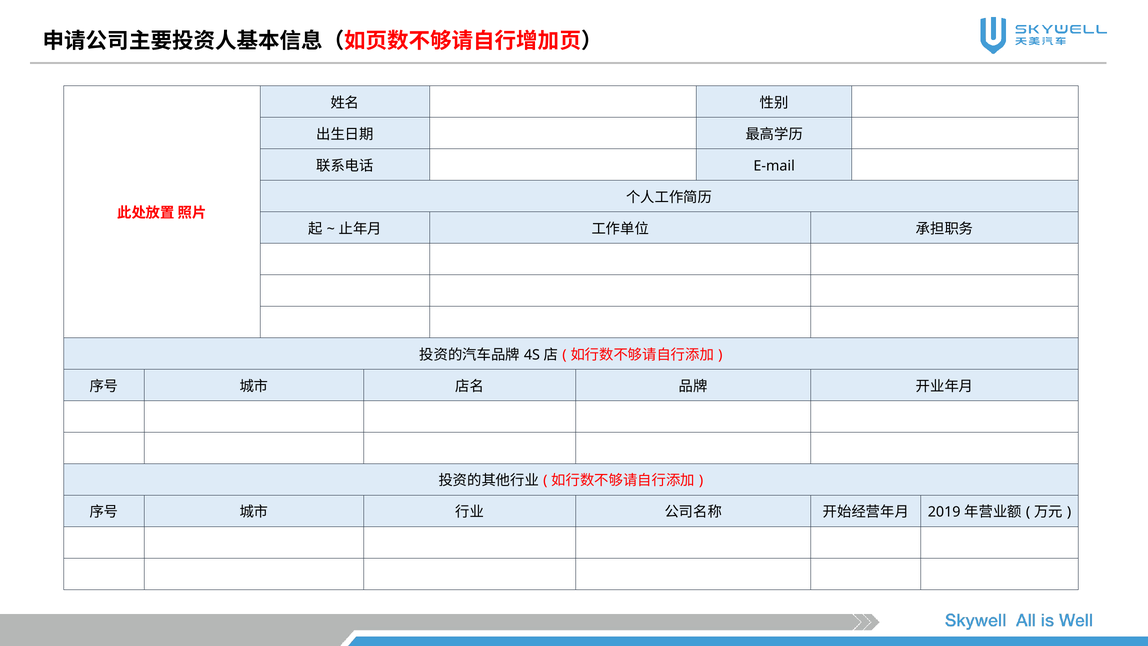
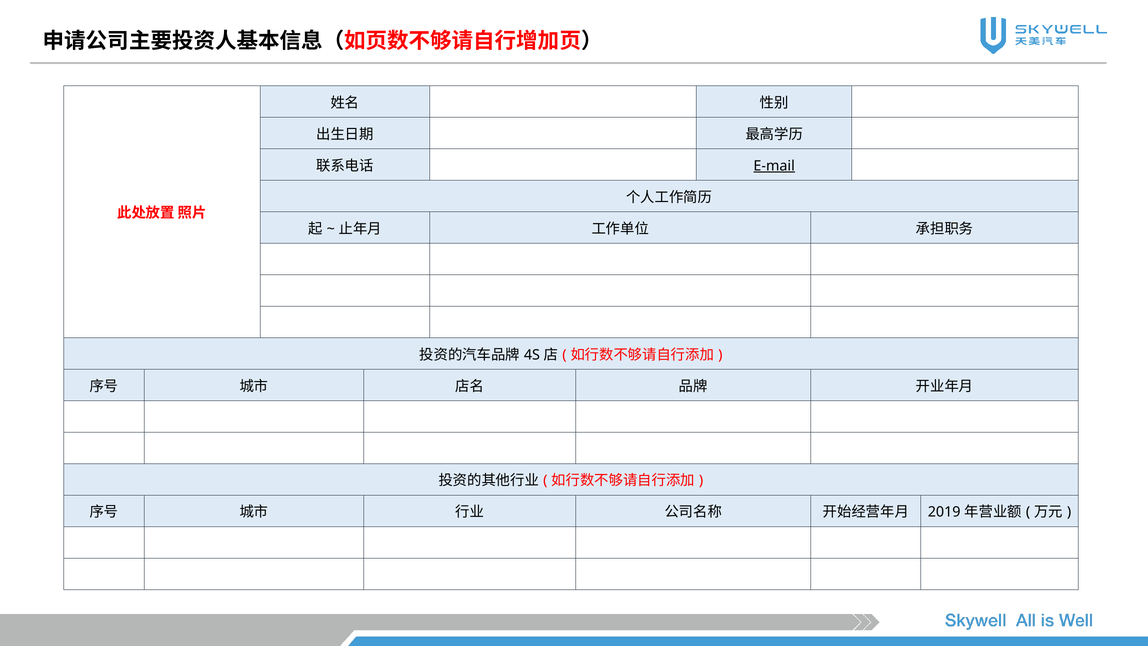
E-mail underline: none -> present
